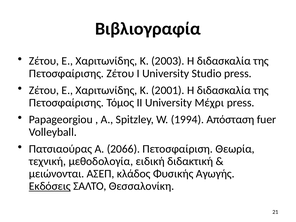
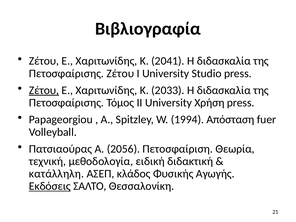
2003: 2003 -> 2041
Ζέτου at (44, 90) underline: none -> present
2001: 2001 -> 2033
Μέχρι: Μέχρι -> Χρήση
2066: 2066 -> 2056
μειώνονται: μειώνονται -> κατάλληλη
